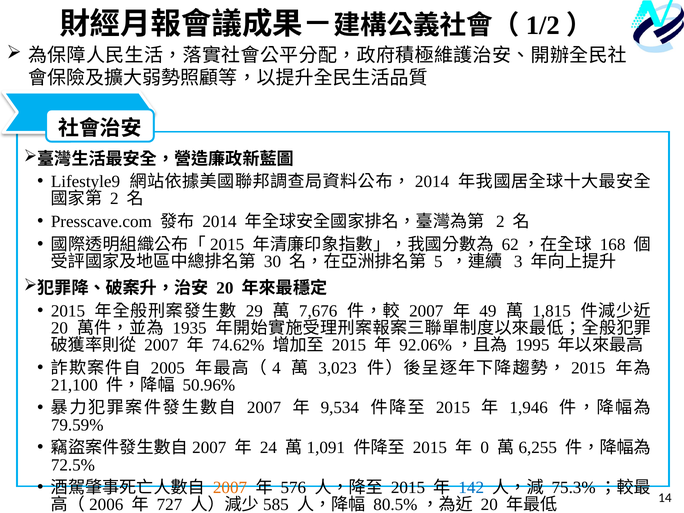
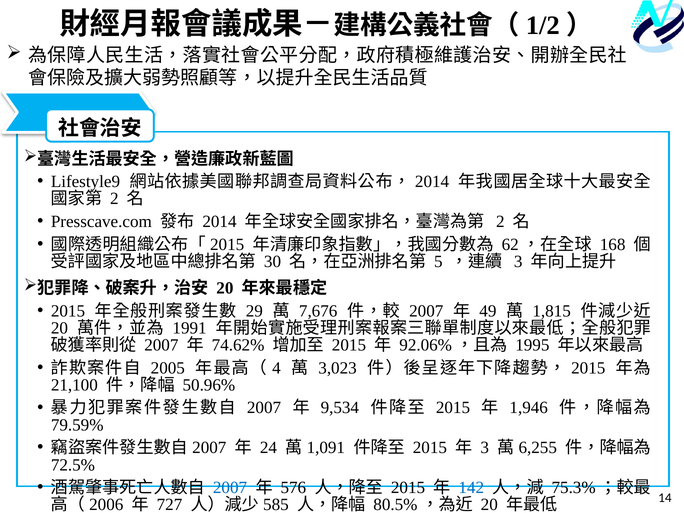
1935: 1935 -> 1991
0 at (485, 448): 0 -> 3
2007 at (230, 488) colour: orange -> blue
